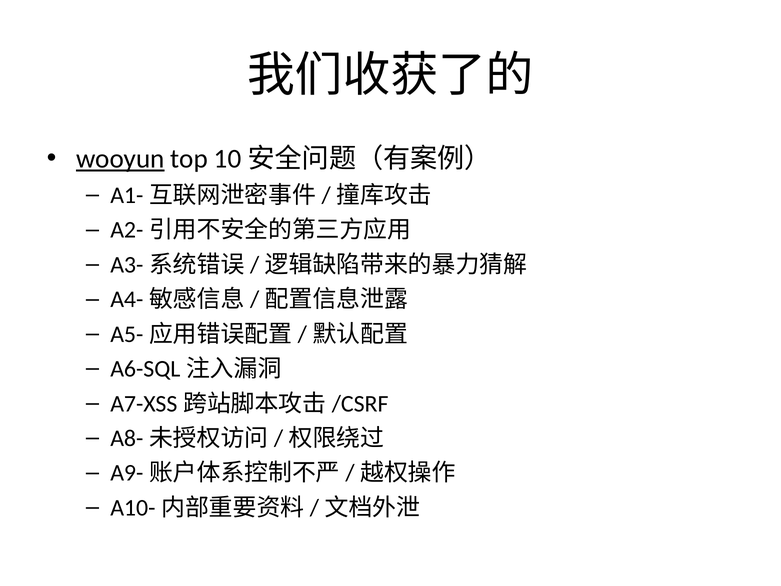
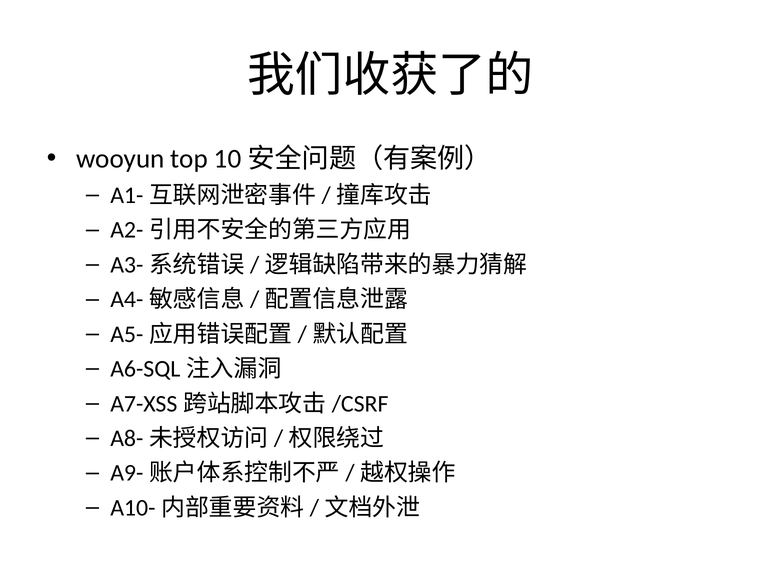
wooyun underline: present -> none
